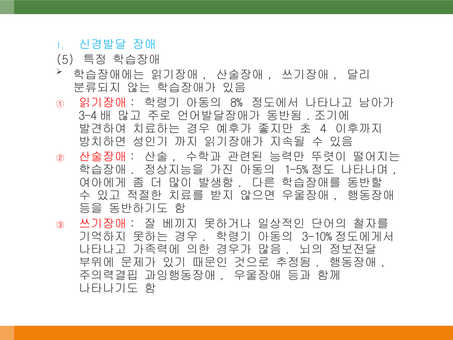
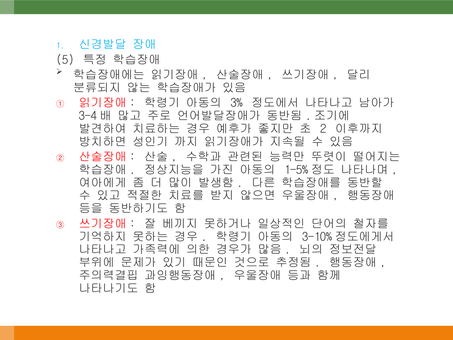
8%: 8% -> 3%
4: 4 -> 2
